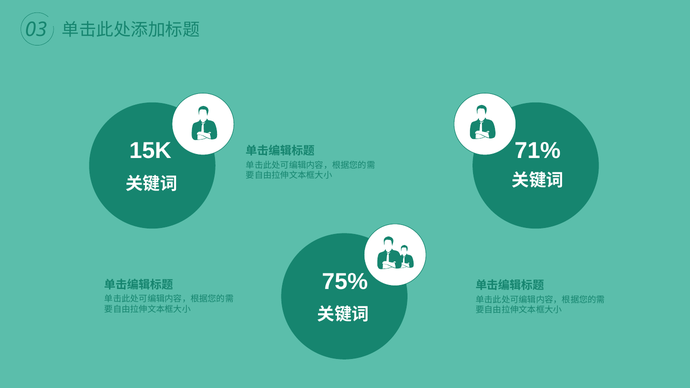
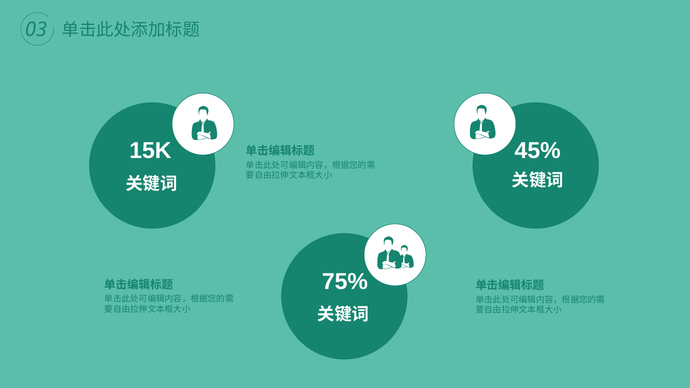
71%: 71% -> 45%
